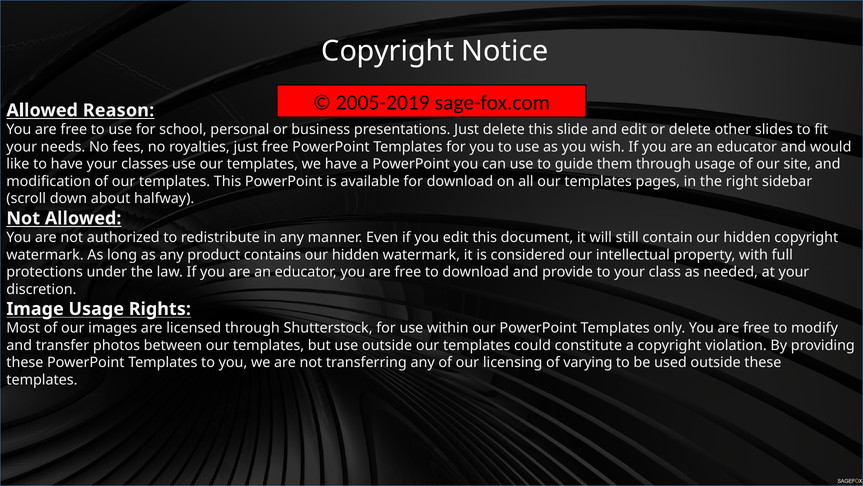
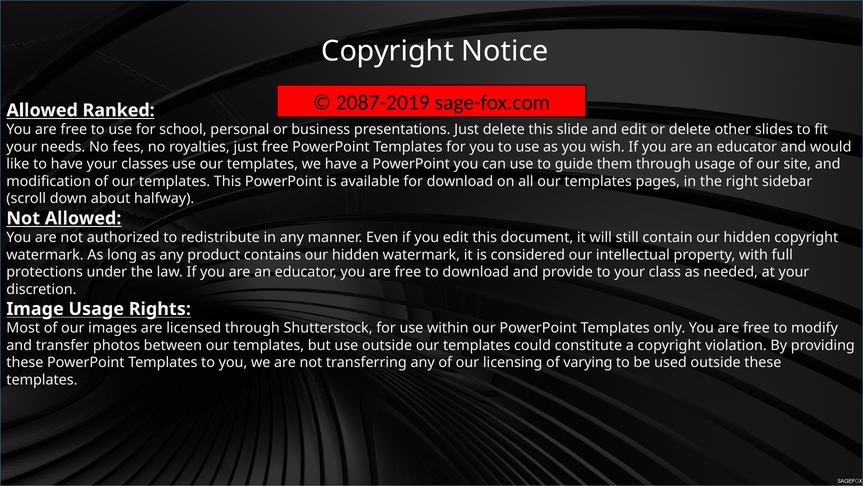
2005-2019: 2005-2019 -> 2087-2019
Reason: Reason -> Ranked
